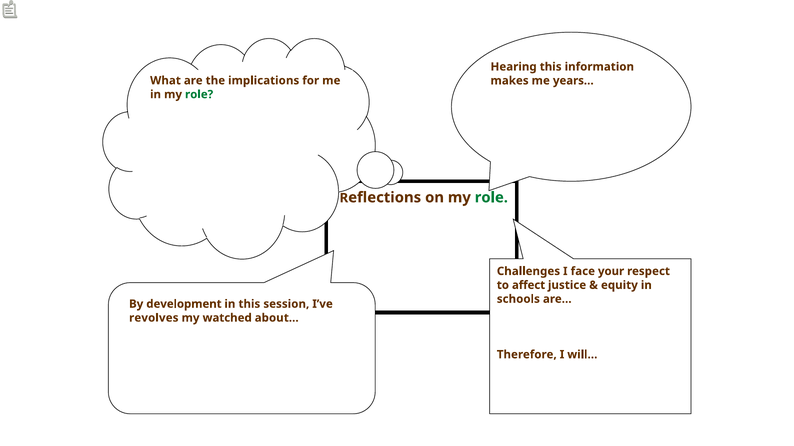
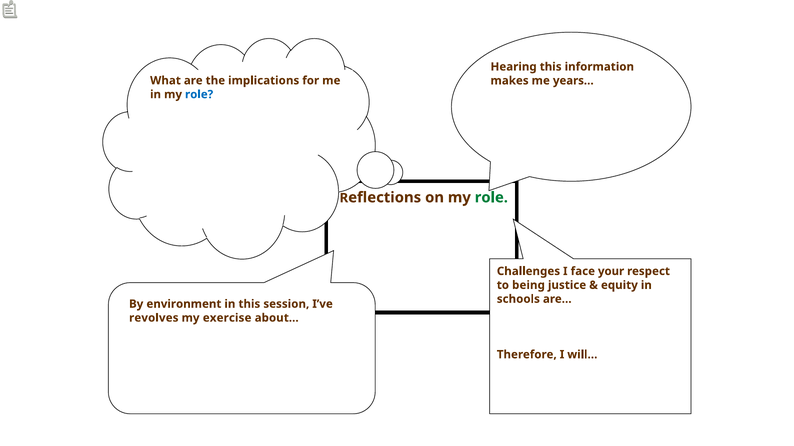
role at (199, 95) colour: green -> blue
affect: affect -> being
development: development -> environment
watched: watched -> exercise
